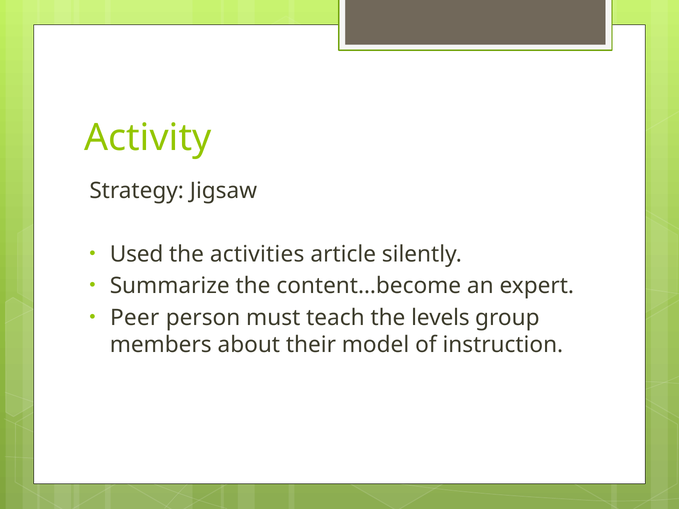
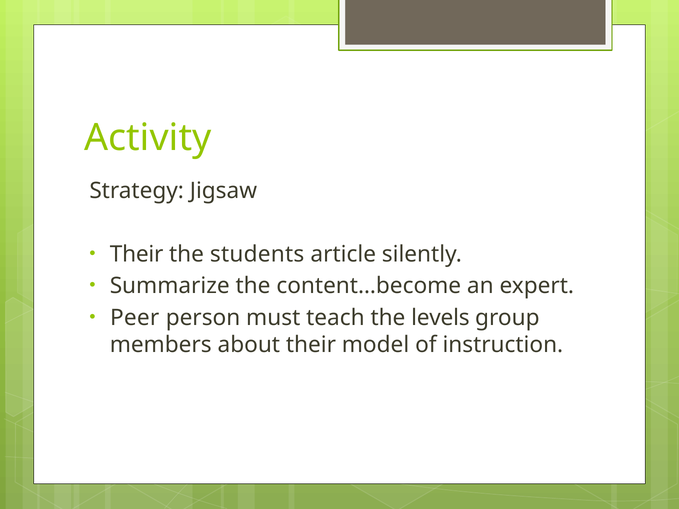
Used at (137, 254): Used -> Their
activities: activities -> students
